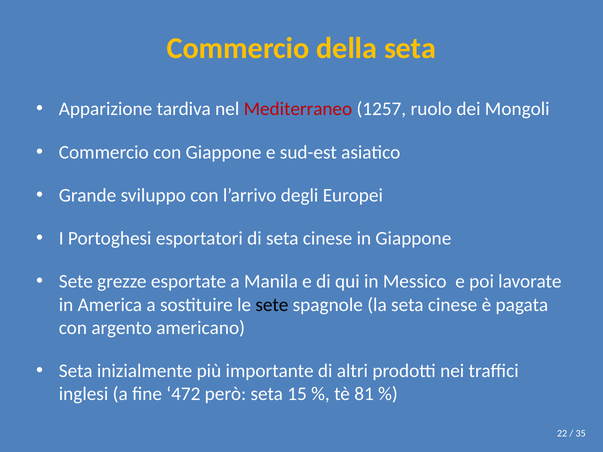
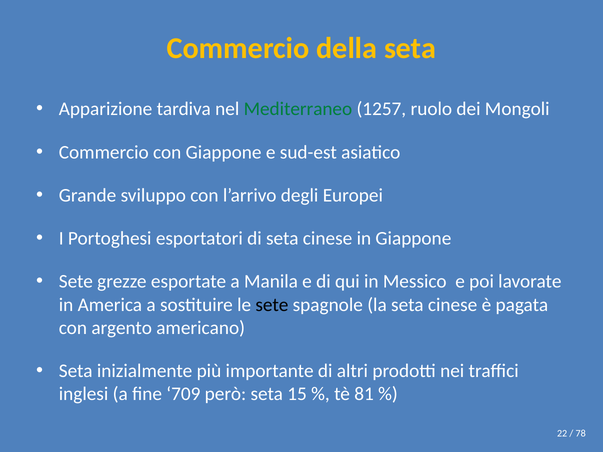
Mediterraneo colour: red -> green
472: 472 -> 709
35: 35 -> 78
